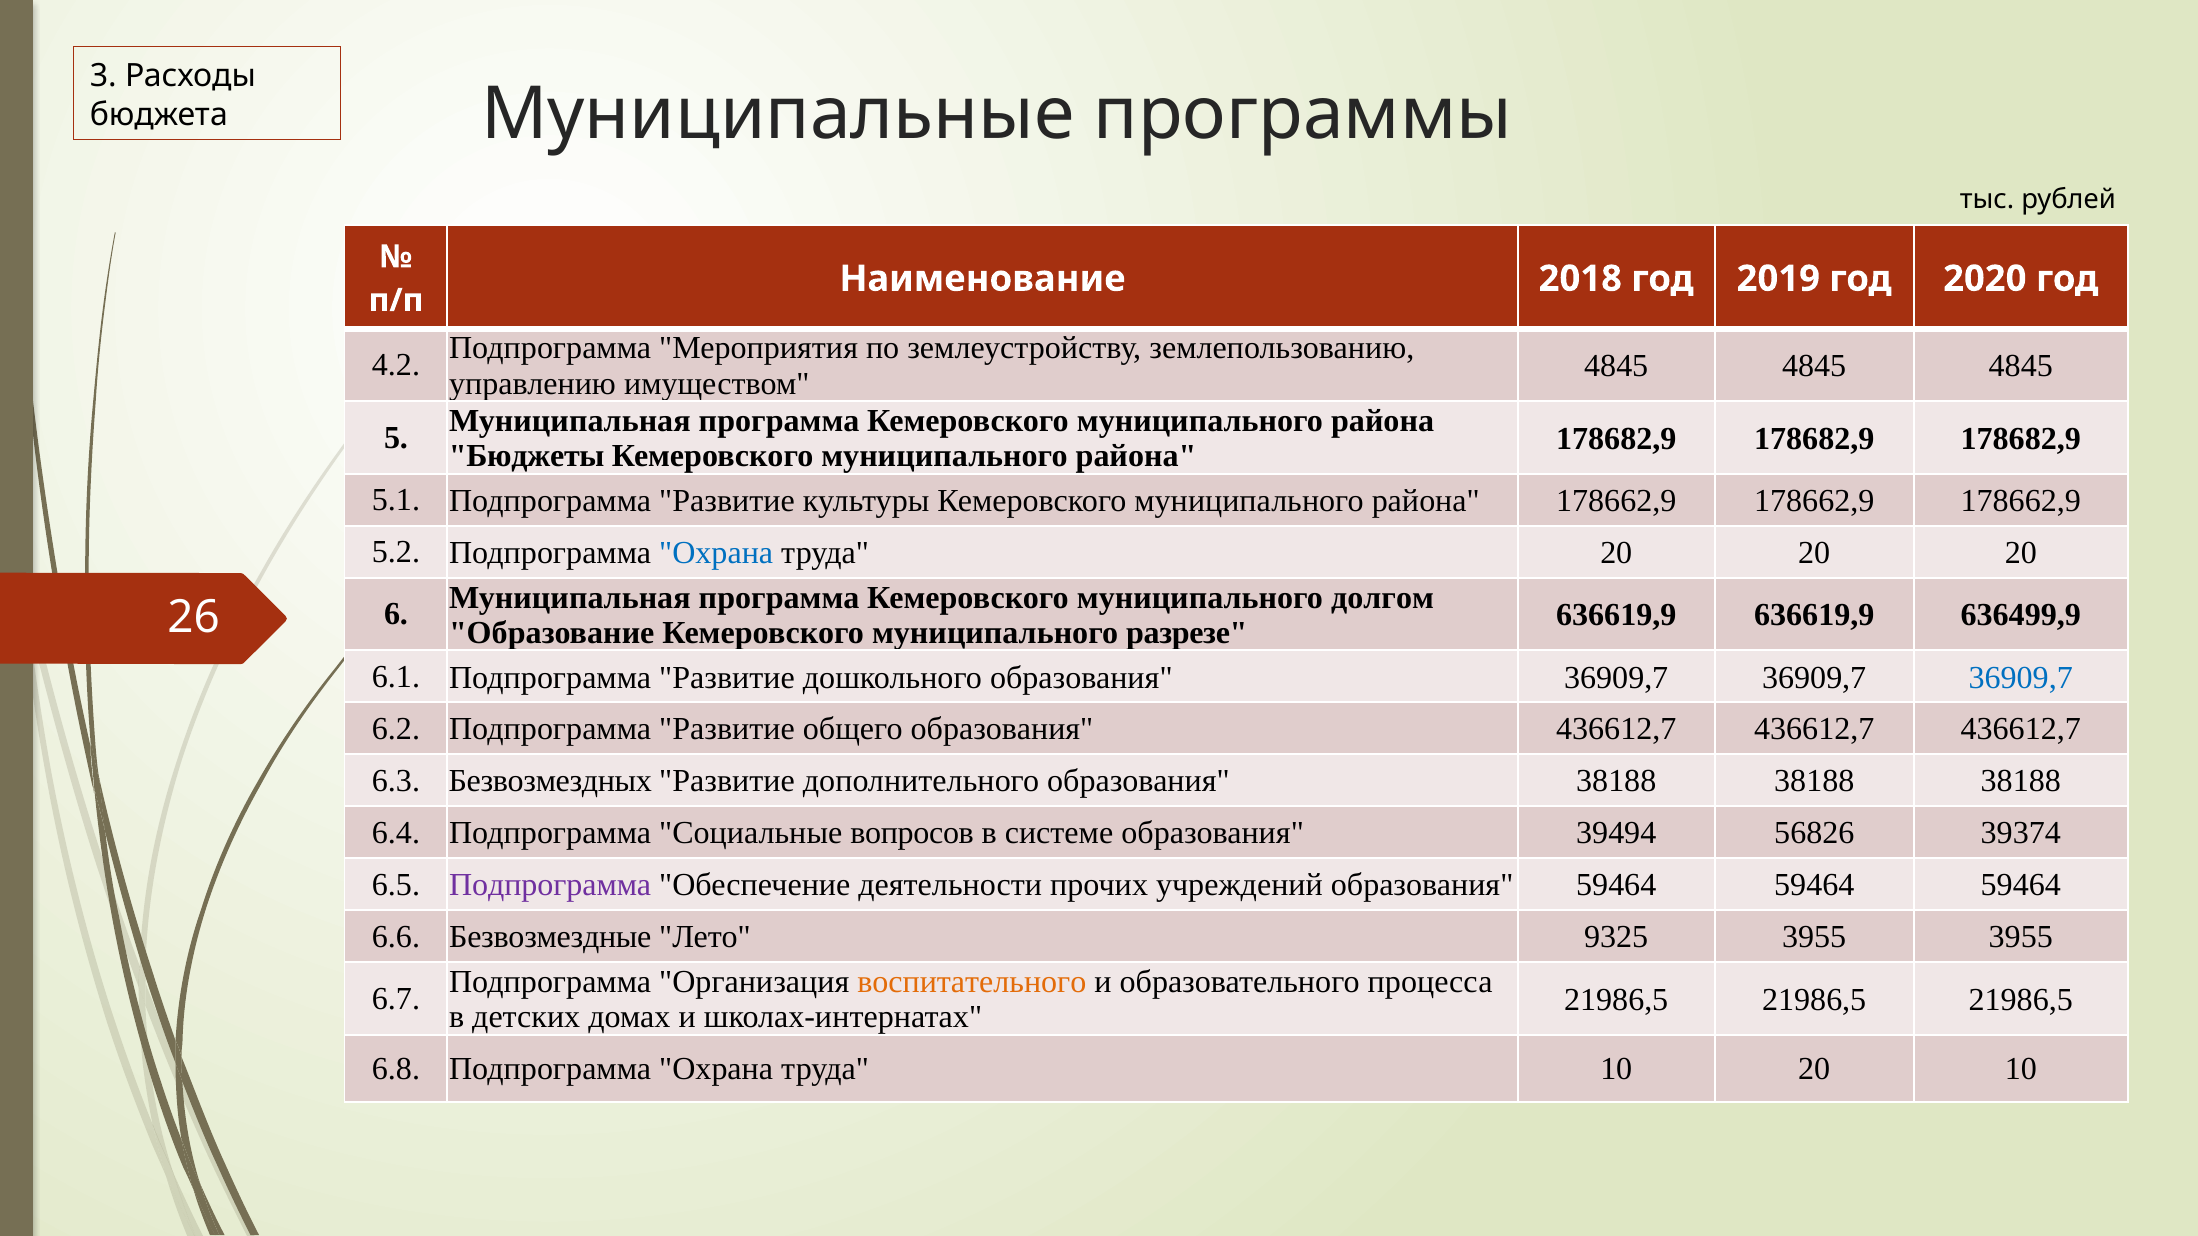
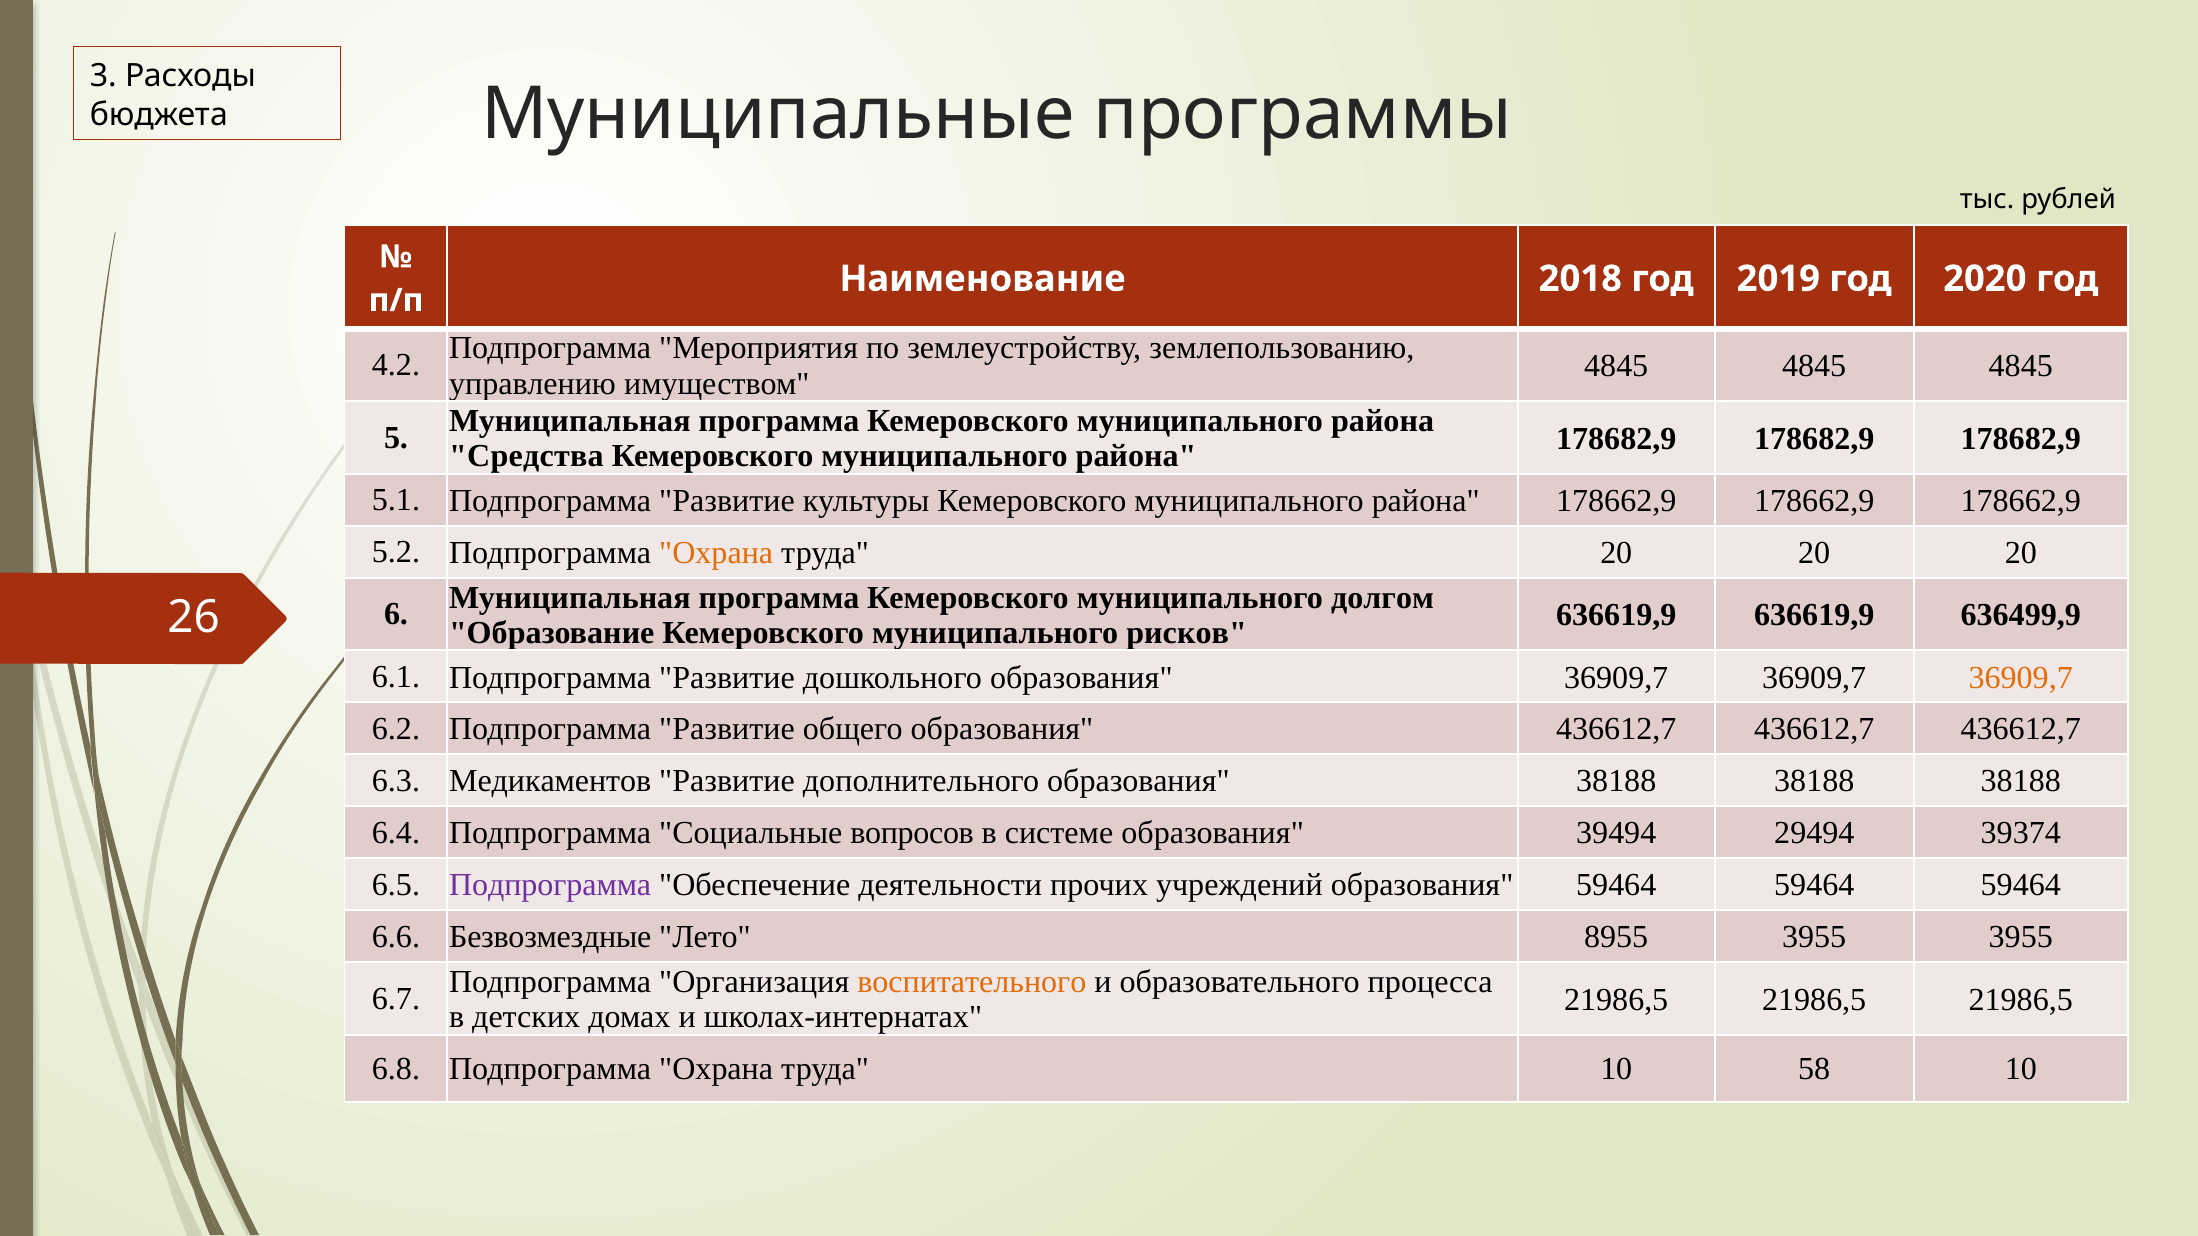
Бюджеты: Бюджеты -> Средства
Охрана at (716, 553) colour: blue -> orange
разрезе: разрезе -> рисков
36909,7 at (2021, 678) colour: blue -> orange
Безвозмездных: Безвозмездных -> Медикаментов
56826: 56826 -> 29494
9325: 9325 -> 8955
10 20: 20 -> 58
